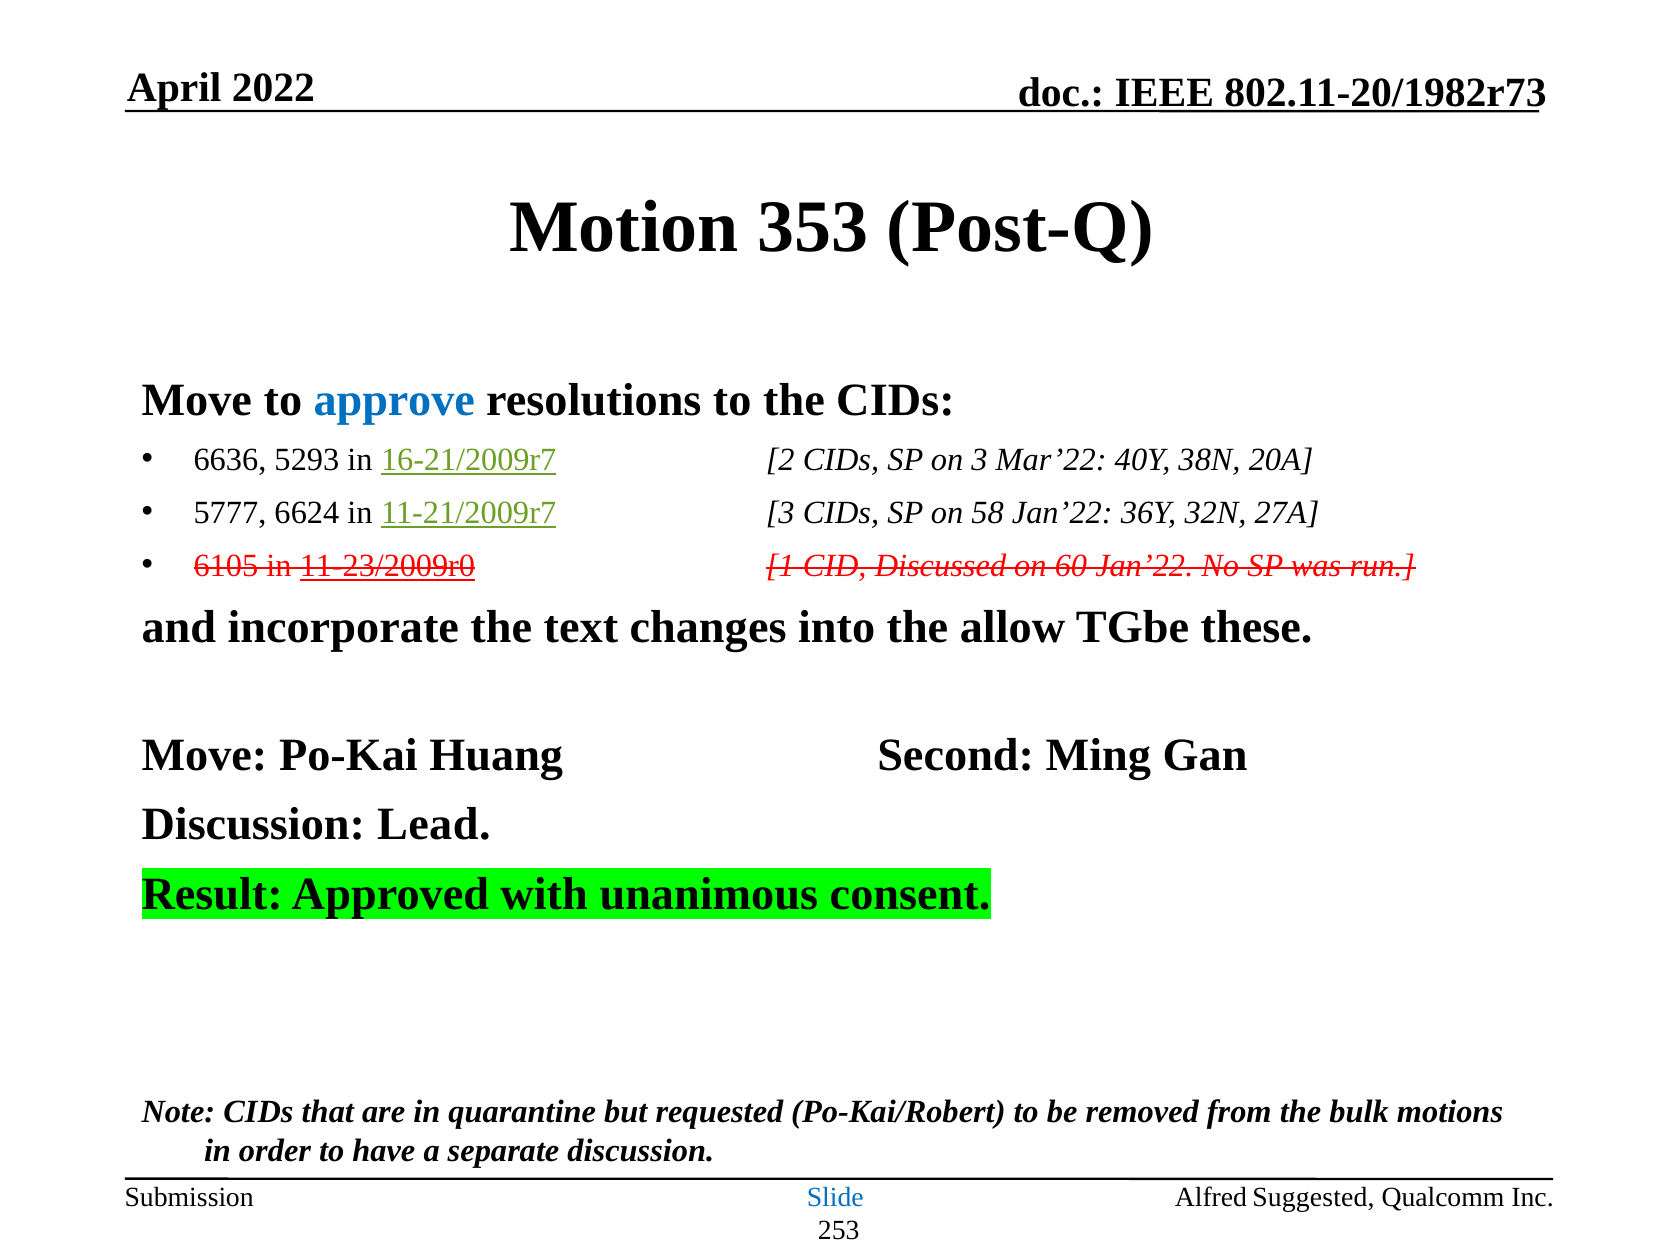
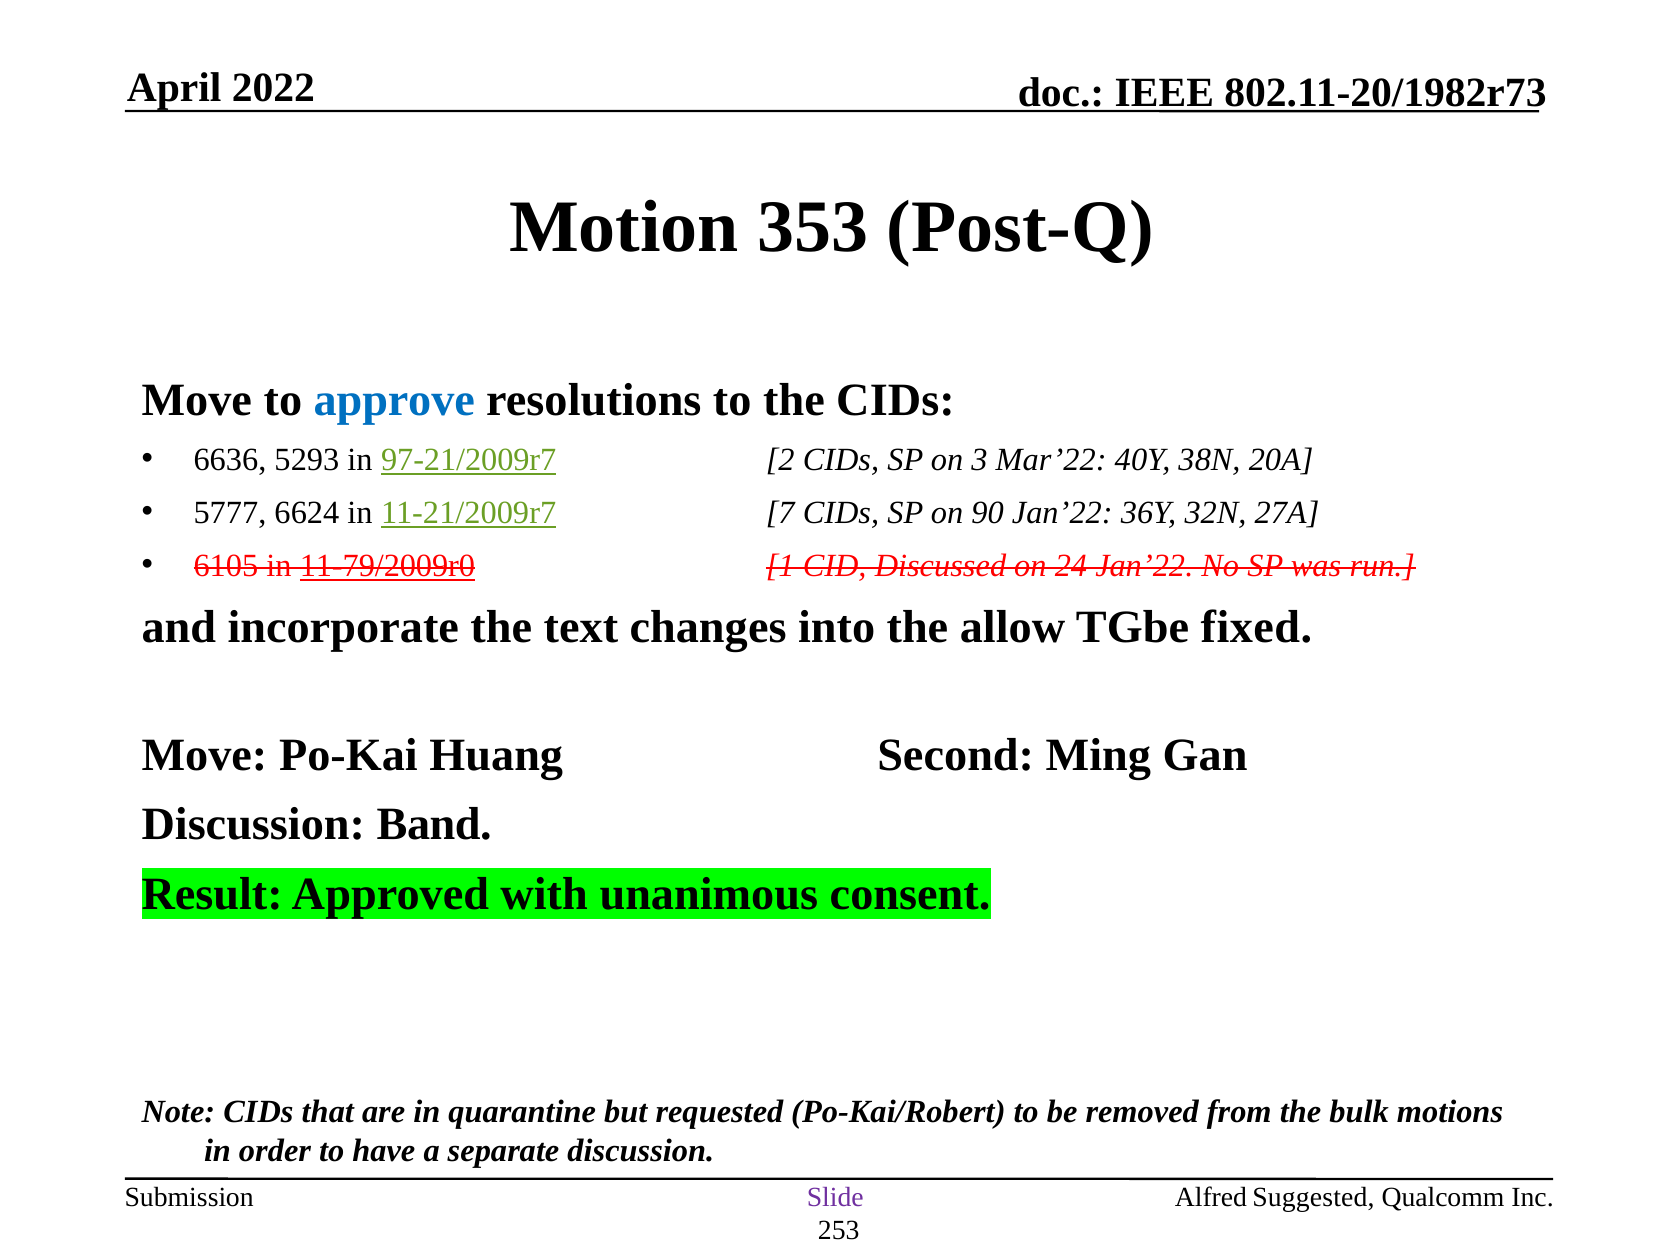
16-21/2009r7: 16-21/2009r7 -> 97-21/2009r7
11-21/2009r7 3: 3 -> 7
58: 58 -> 90
11-23/2009r0: 11-23/2009r0 -> 11-79/2009r0
60: 60 -> 24
these: these -> fixed
Lead: Lead -> Band
Slide colour: blue -> purple
